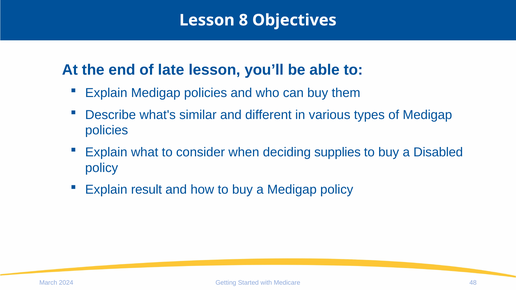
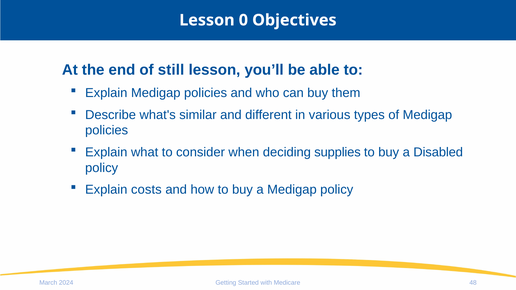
8: 8 -> 0
late: late -> still
result: result -> costs
